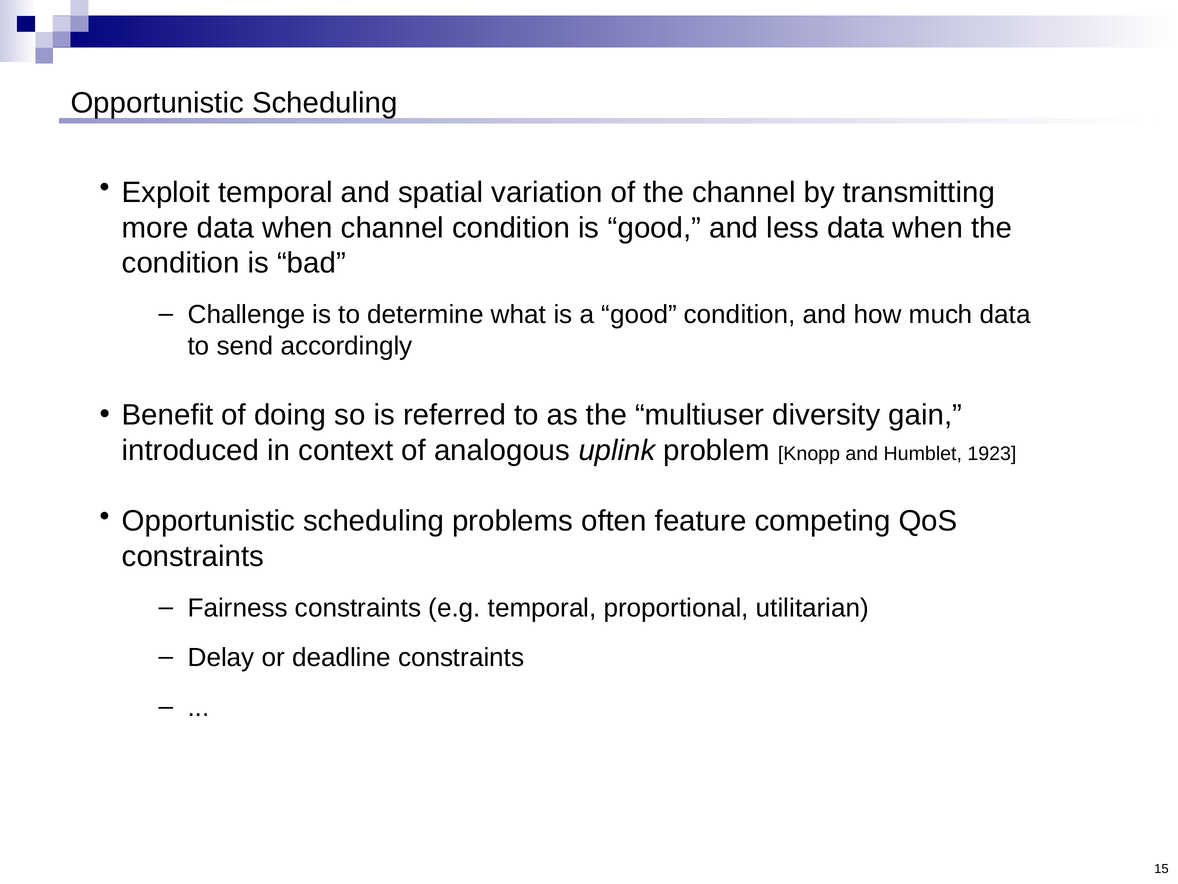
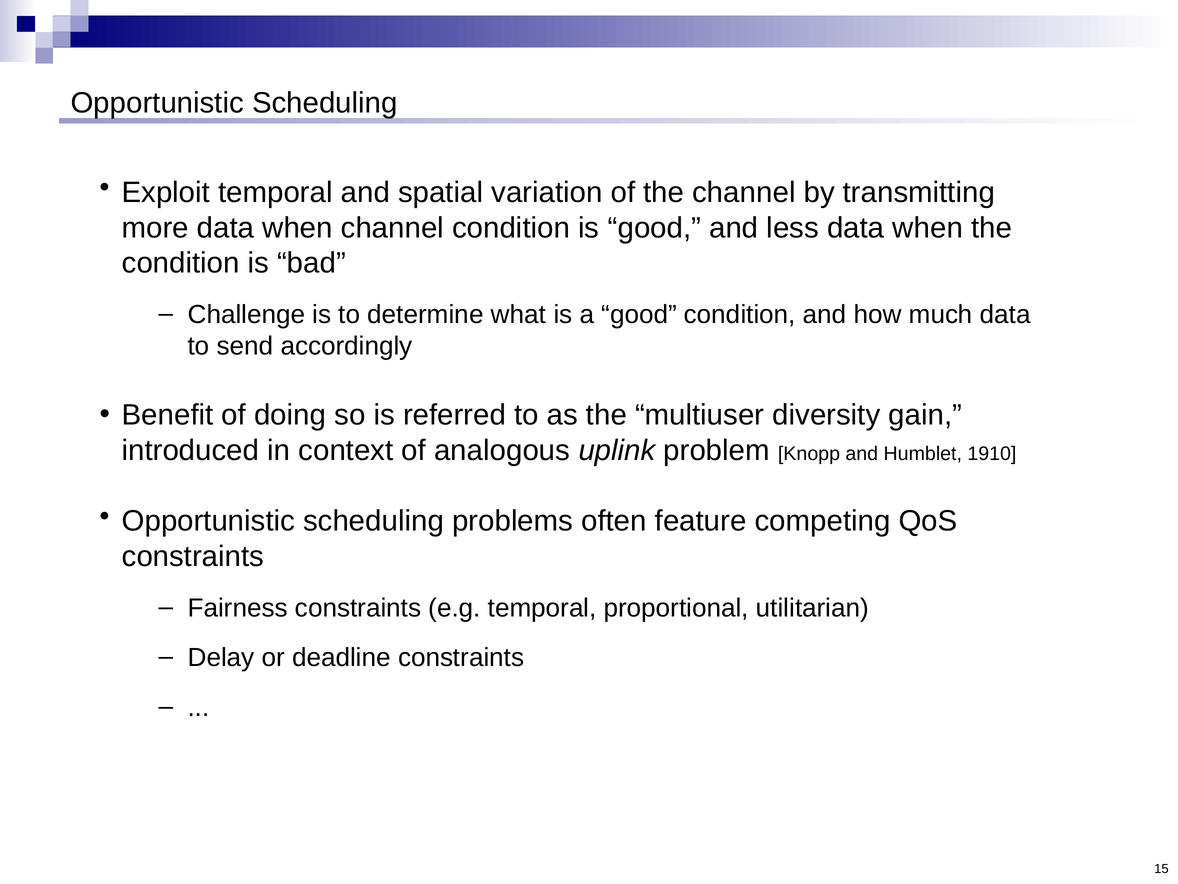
1923: 1923 -> 1910
